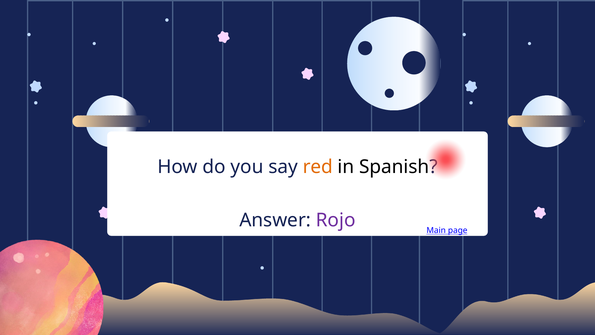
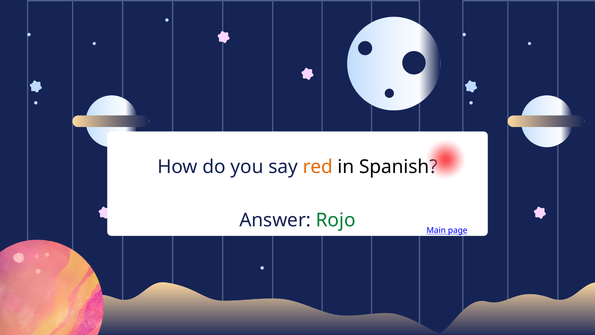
Rojo colour: purple -> green
